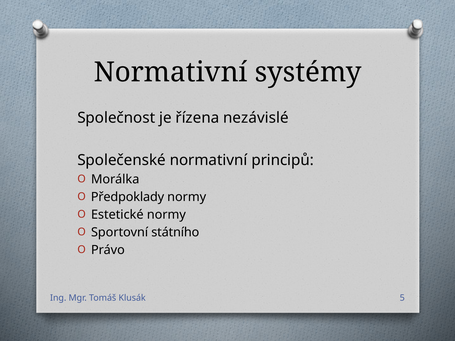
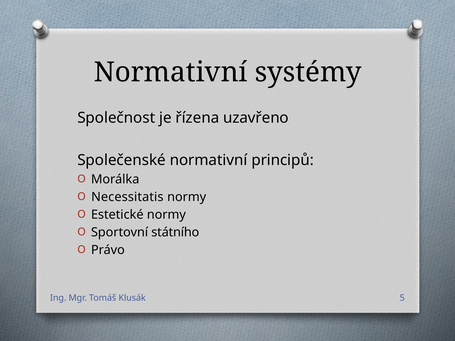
nezávislé: nezávislé -> uzavřeno
Předpoklady: Předpoklady -> Necessitatis
